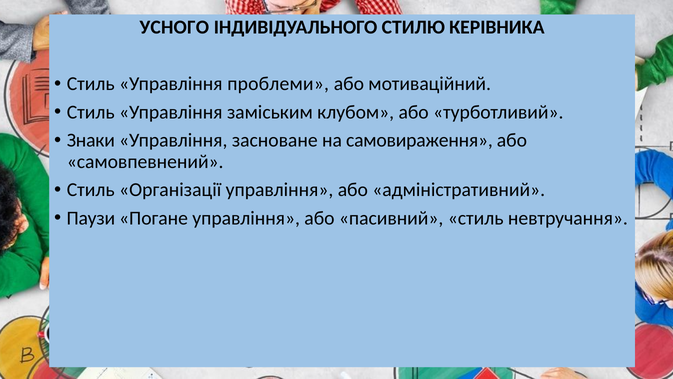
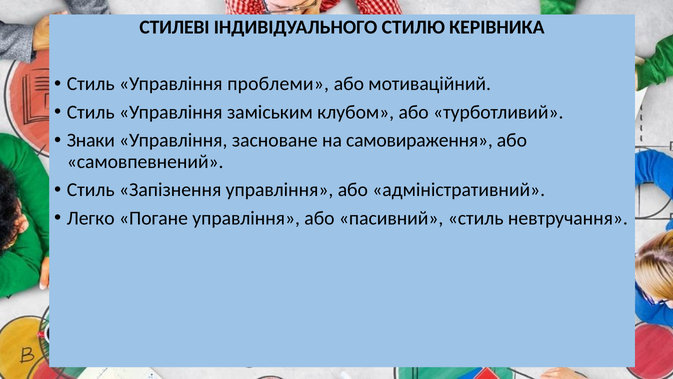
УСНОГО: УСНОГО -> СТИЛЕВІ
Організації: Організації -> Запізнення
Паузи: Паузи -> Легко
